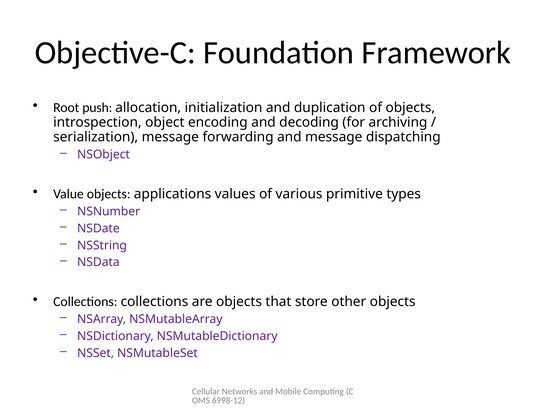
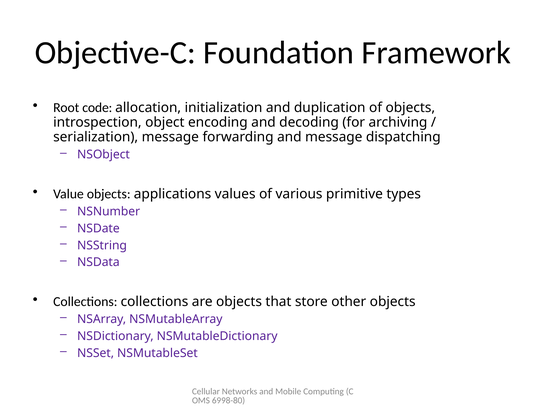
push: push -> code
6998-12: 6998-12 -> 6998-80
